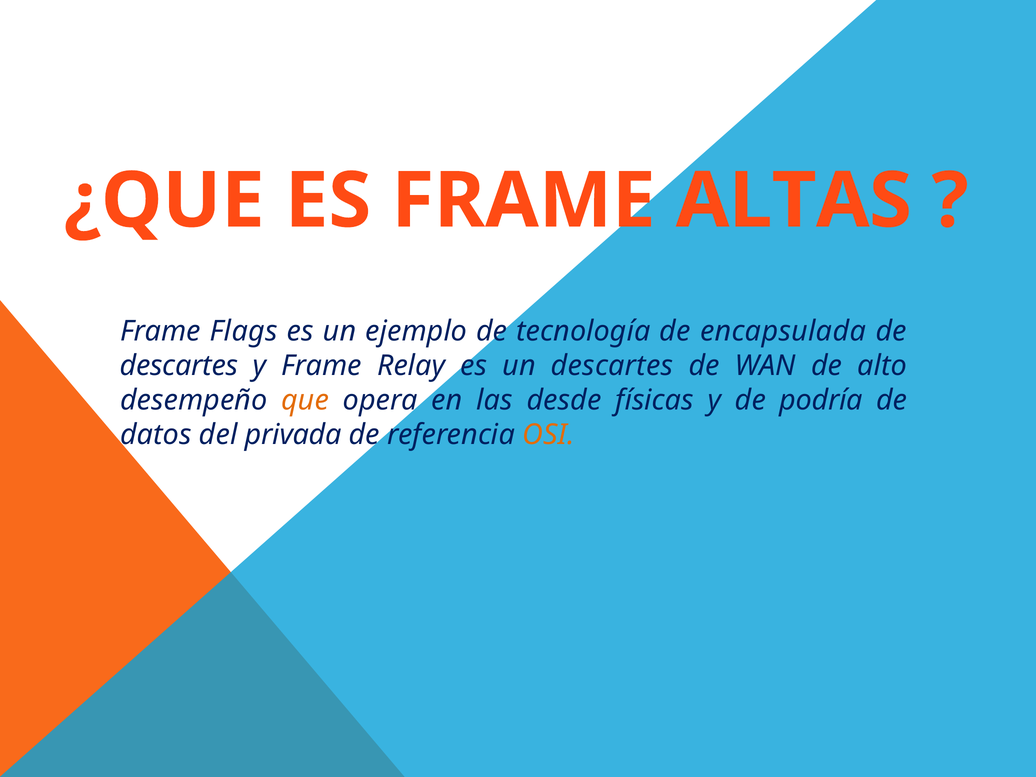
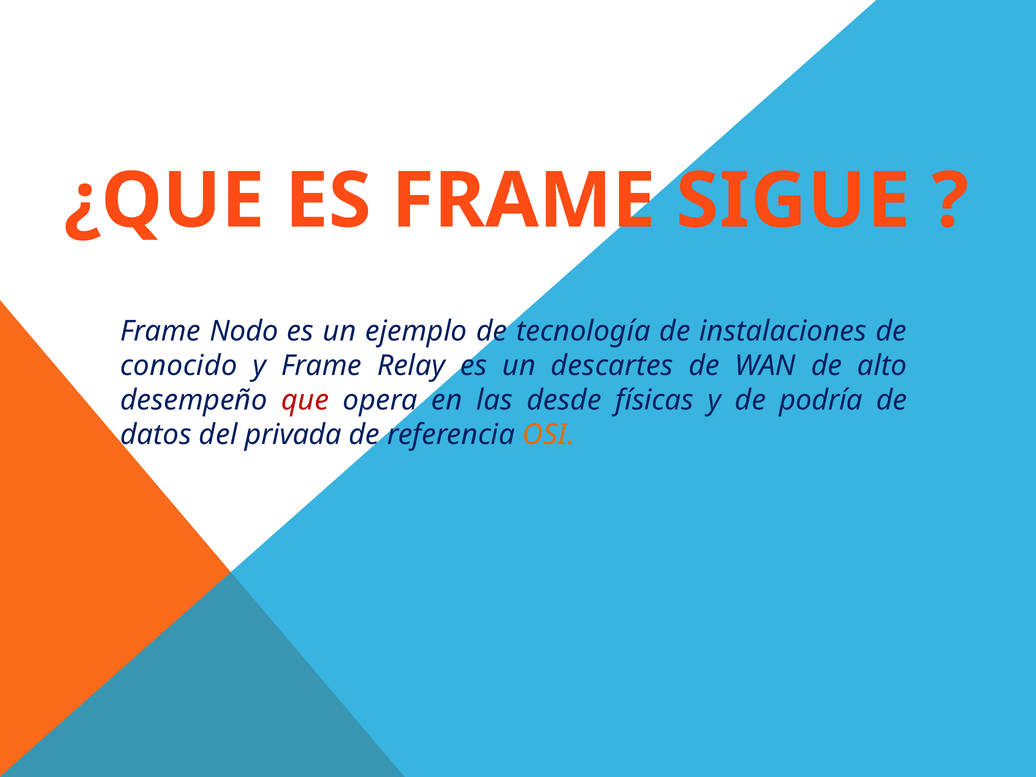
ALTAS: ALTAS -> SIGUE
Flags: Flags -> Nodo
encapsulada: encapsulada -> instalaciones
descartes at (179, 366): descartes -> conocido
que colour: orange -> red
